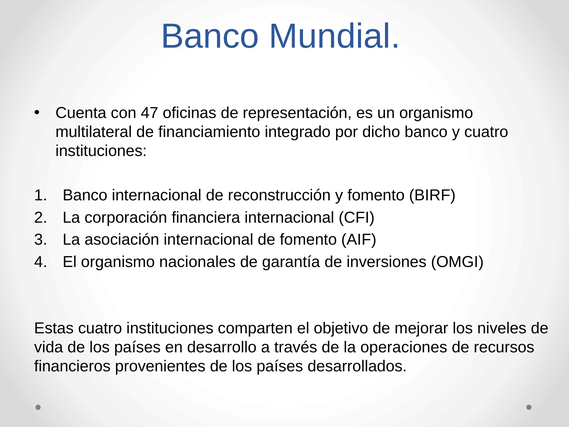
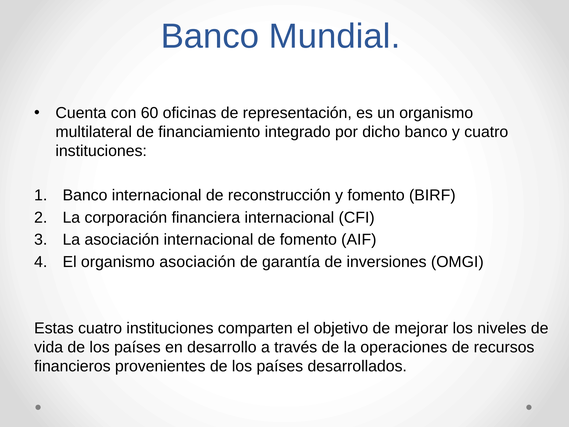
47: 47 -> 60
organismo nacionales: nacionales -> asociación
